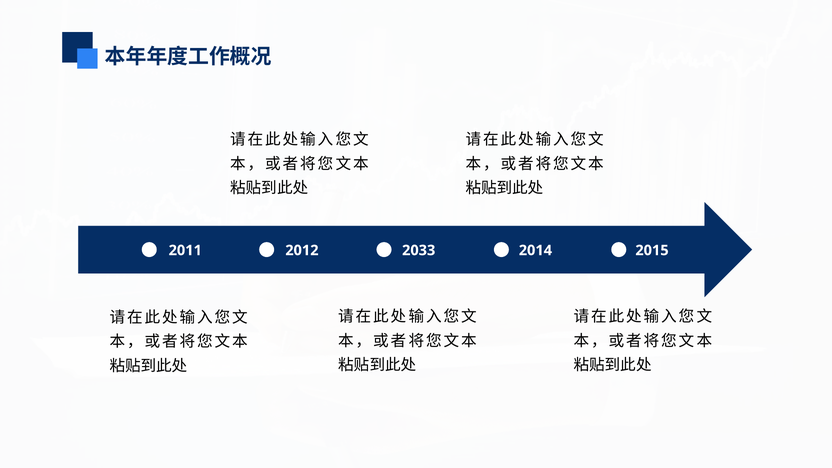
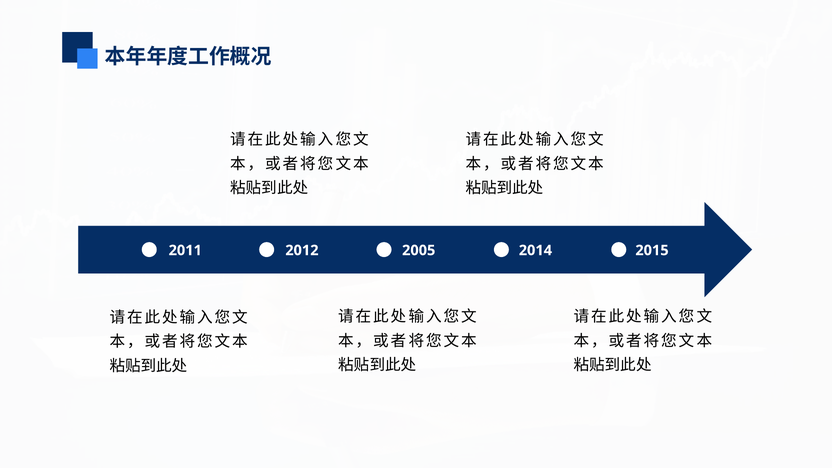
2033: 2033 -> 2005
